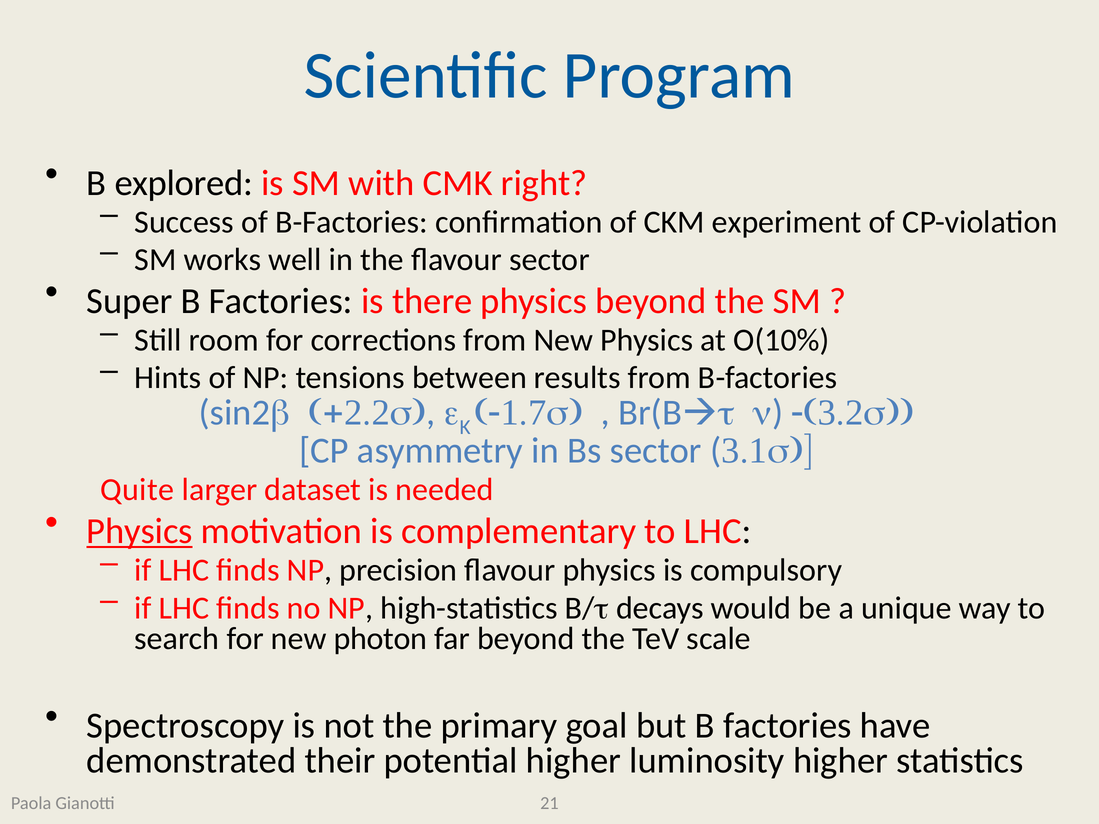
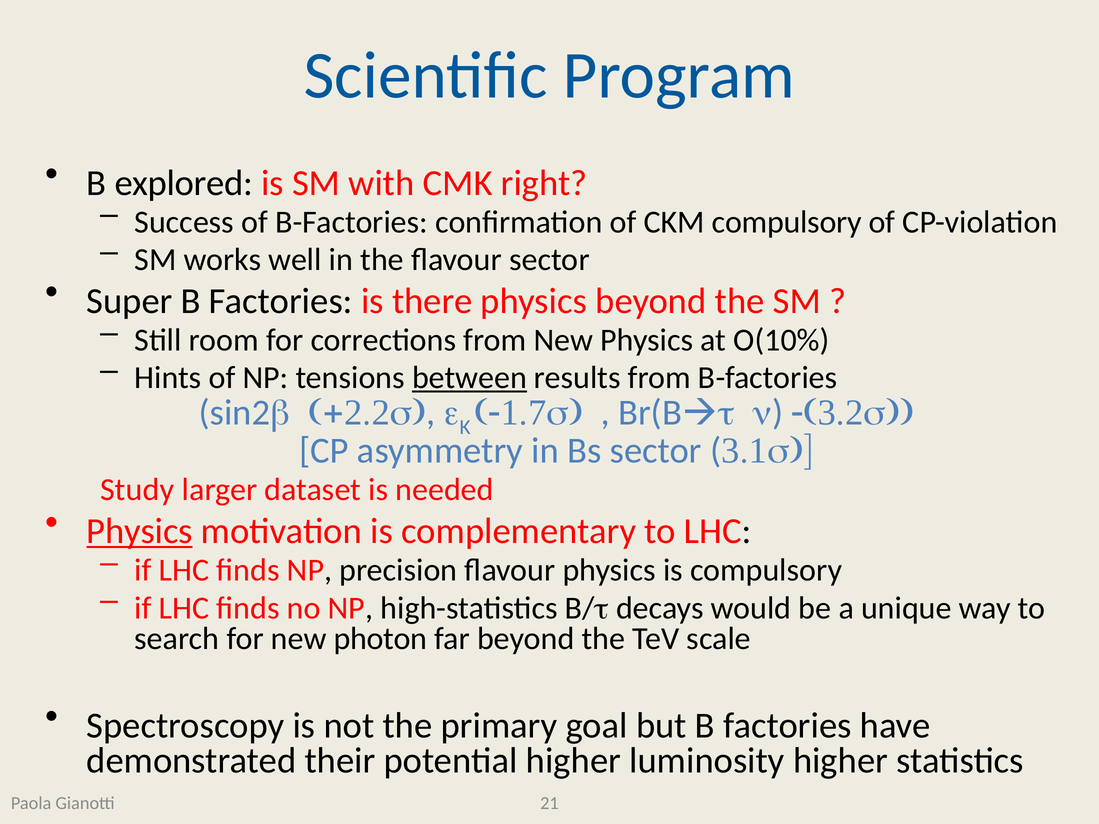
CKM experiment: experiment -> compulsory
between underline: none -> present
Quite: Quite -> Study
